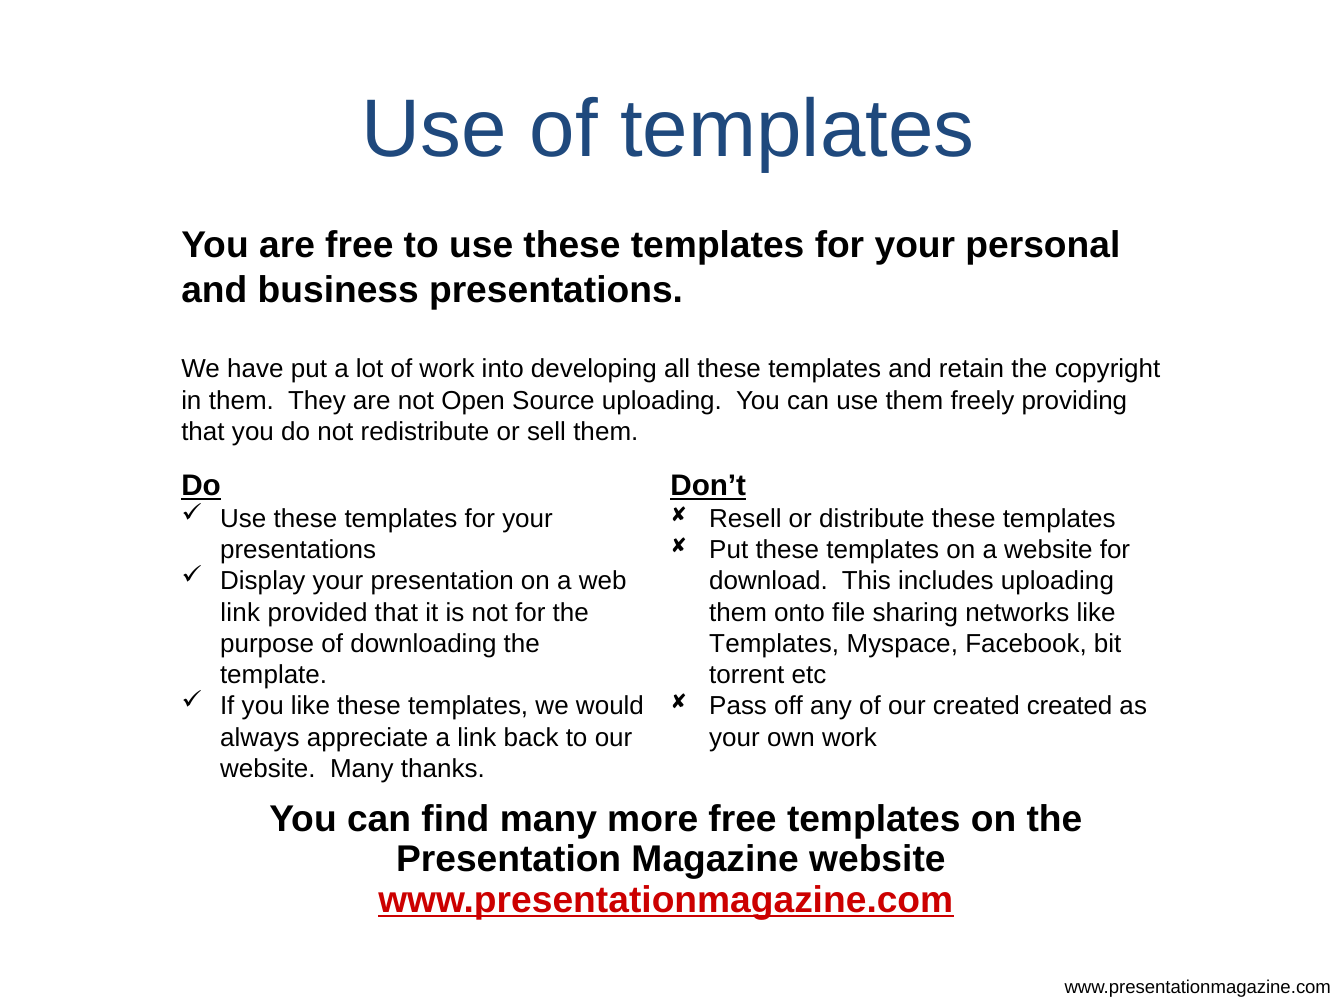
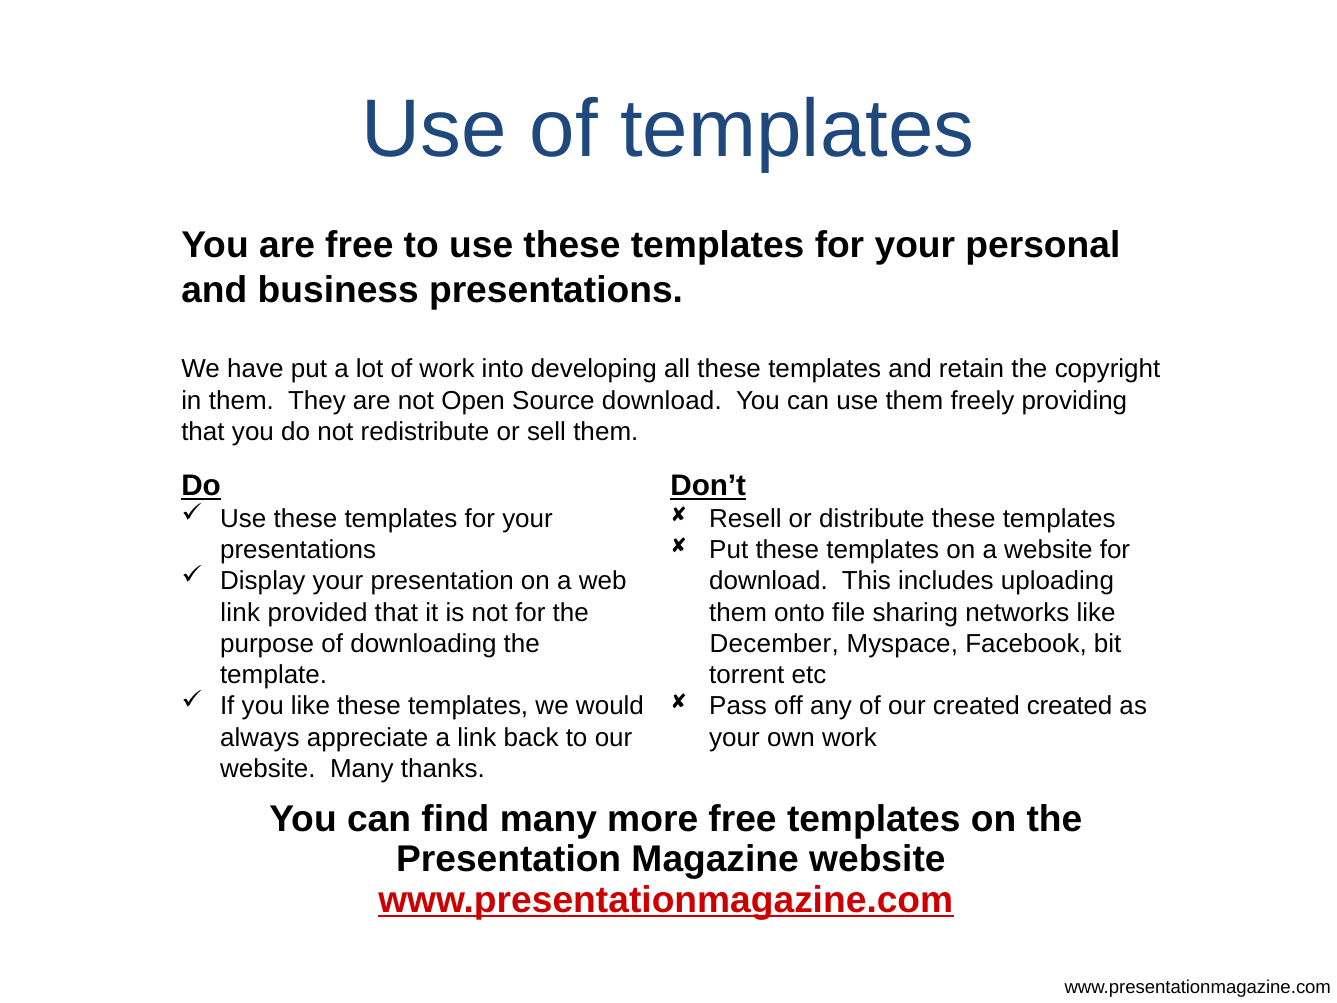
Source uploading: uploading -> download
Templates at (774, 644): Templates -> December
